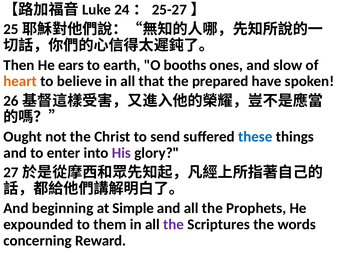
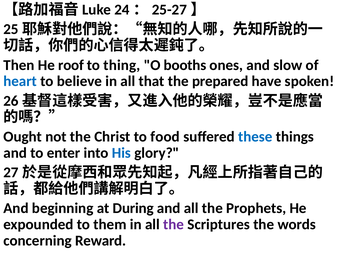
ears: ears -> roof
earth: earth -> thing
heart colour: orange -> blue
send: send -> food
His colour: purple -> blue
Simple: Simple -> During
